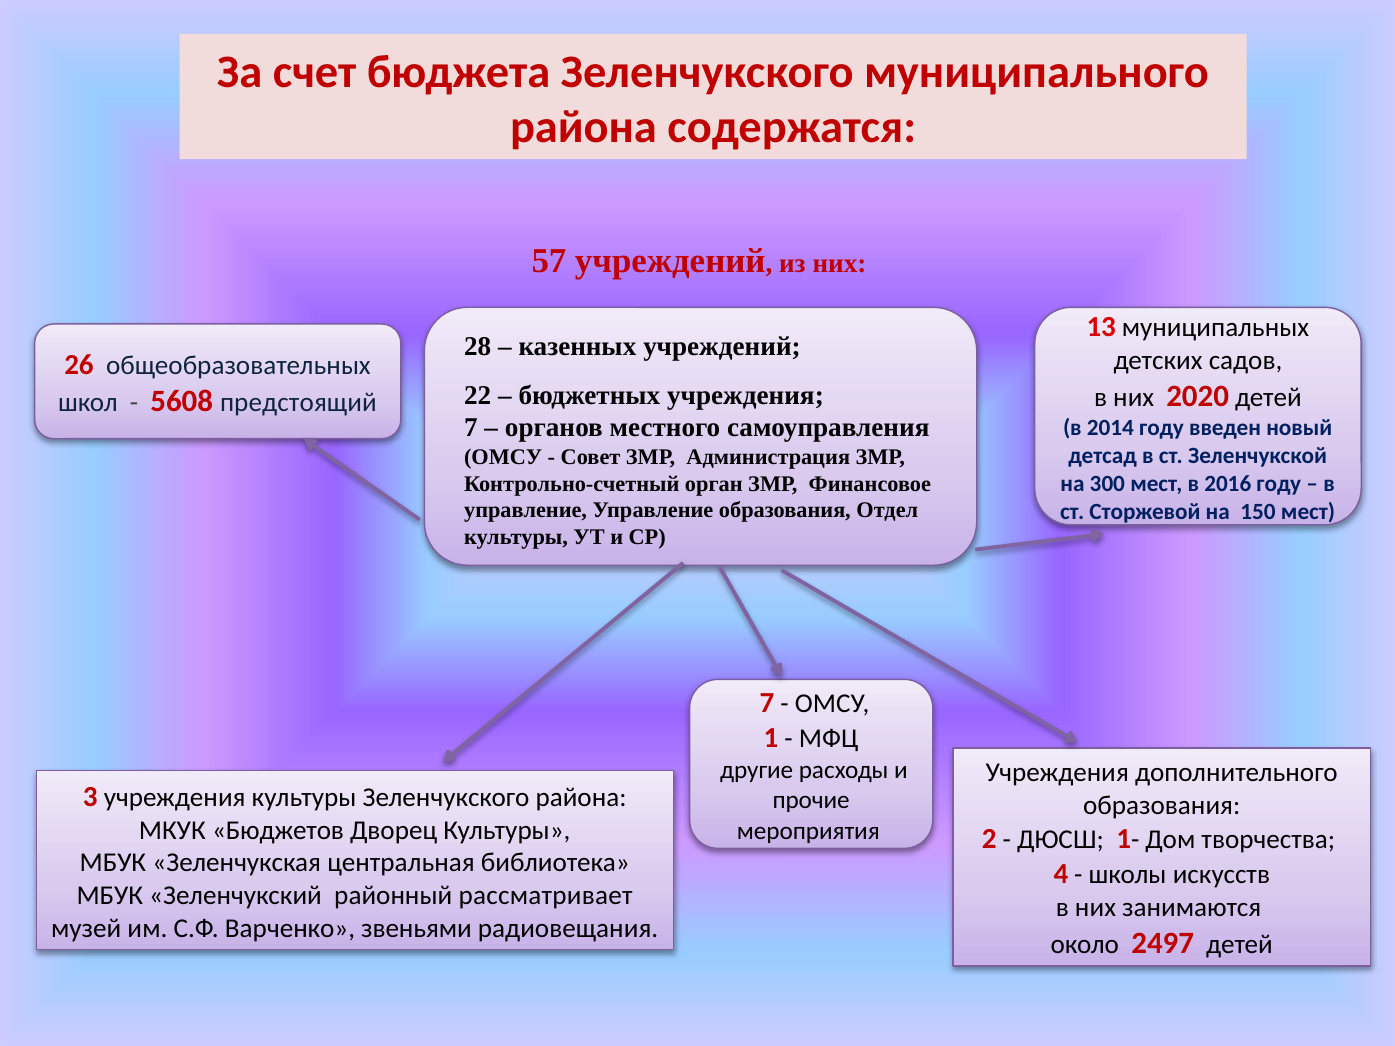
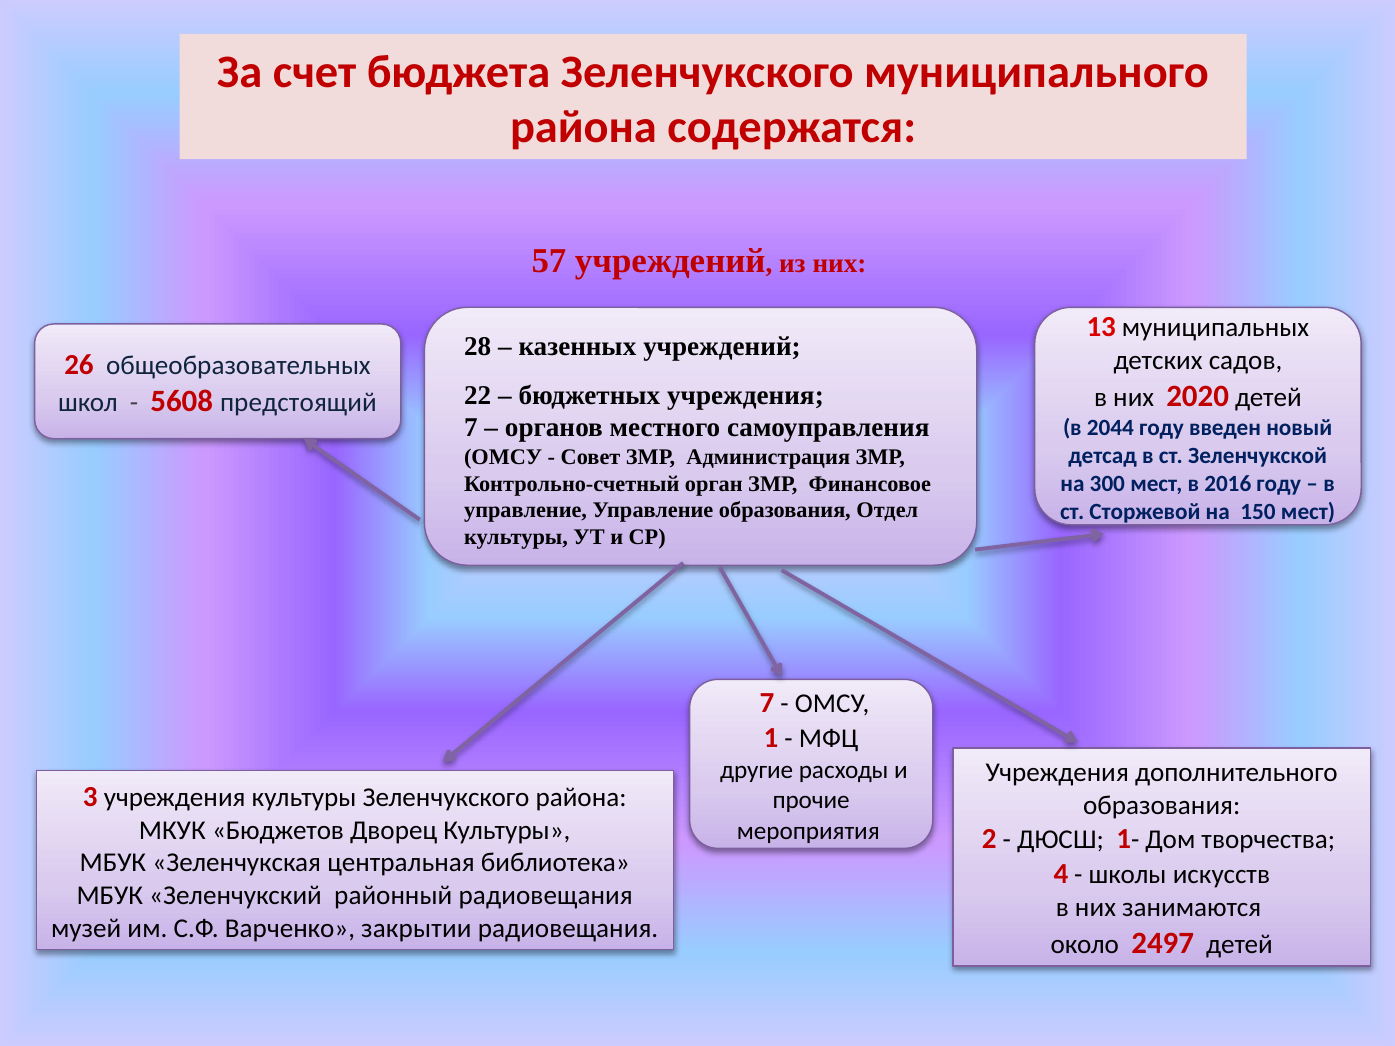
2014: 2014 -> 2044
районный рассматривает: рассматривает -> радиовещания
звеньями: звеньями -> закрытии
